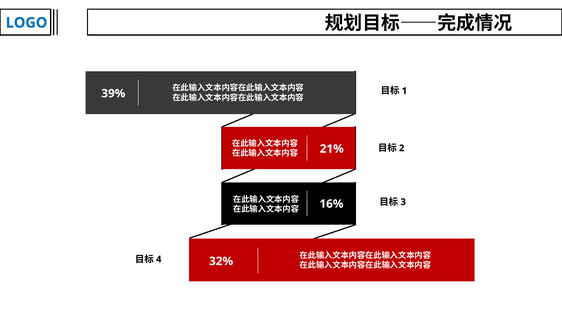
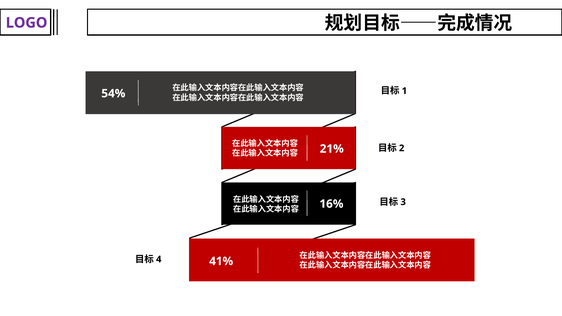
LOGO colour: blue -> purple
39%: 39% -> 54%
32%: 32% -> 41%
